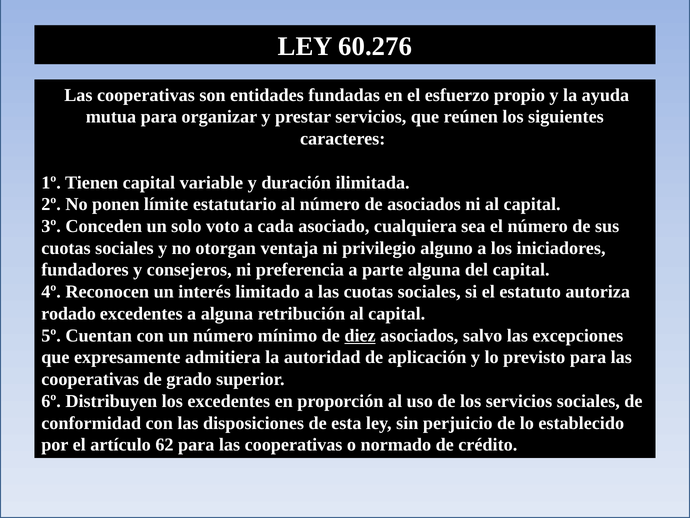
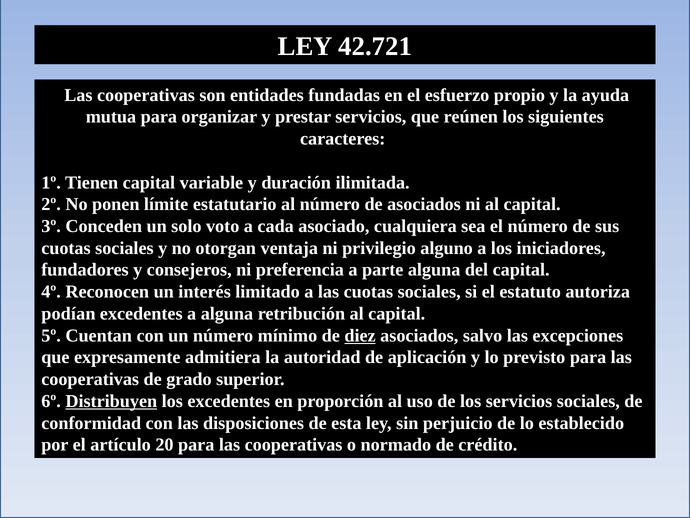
60.276: 60.276 -> 42.721
rodado: rodado -> podían
Distribuyen underline: none -> present
62: 62 -> 20
